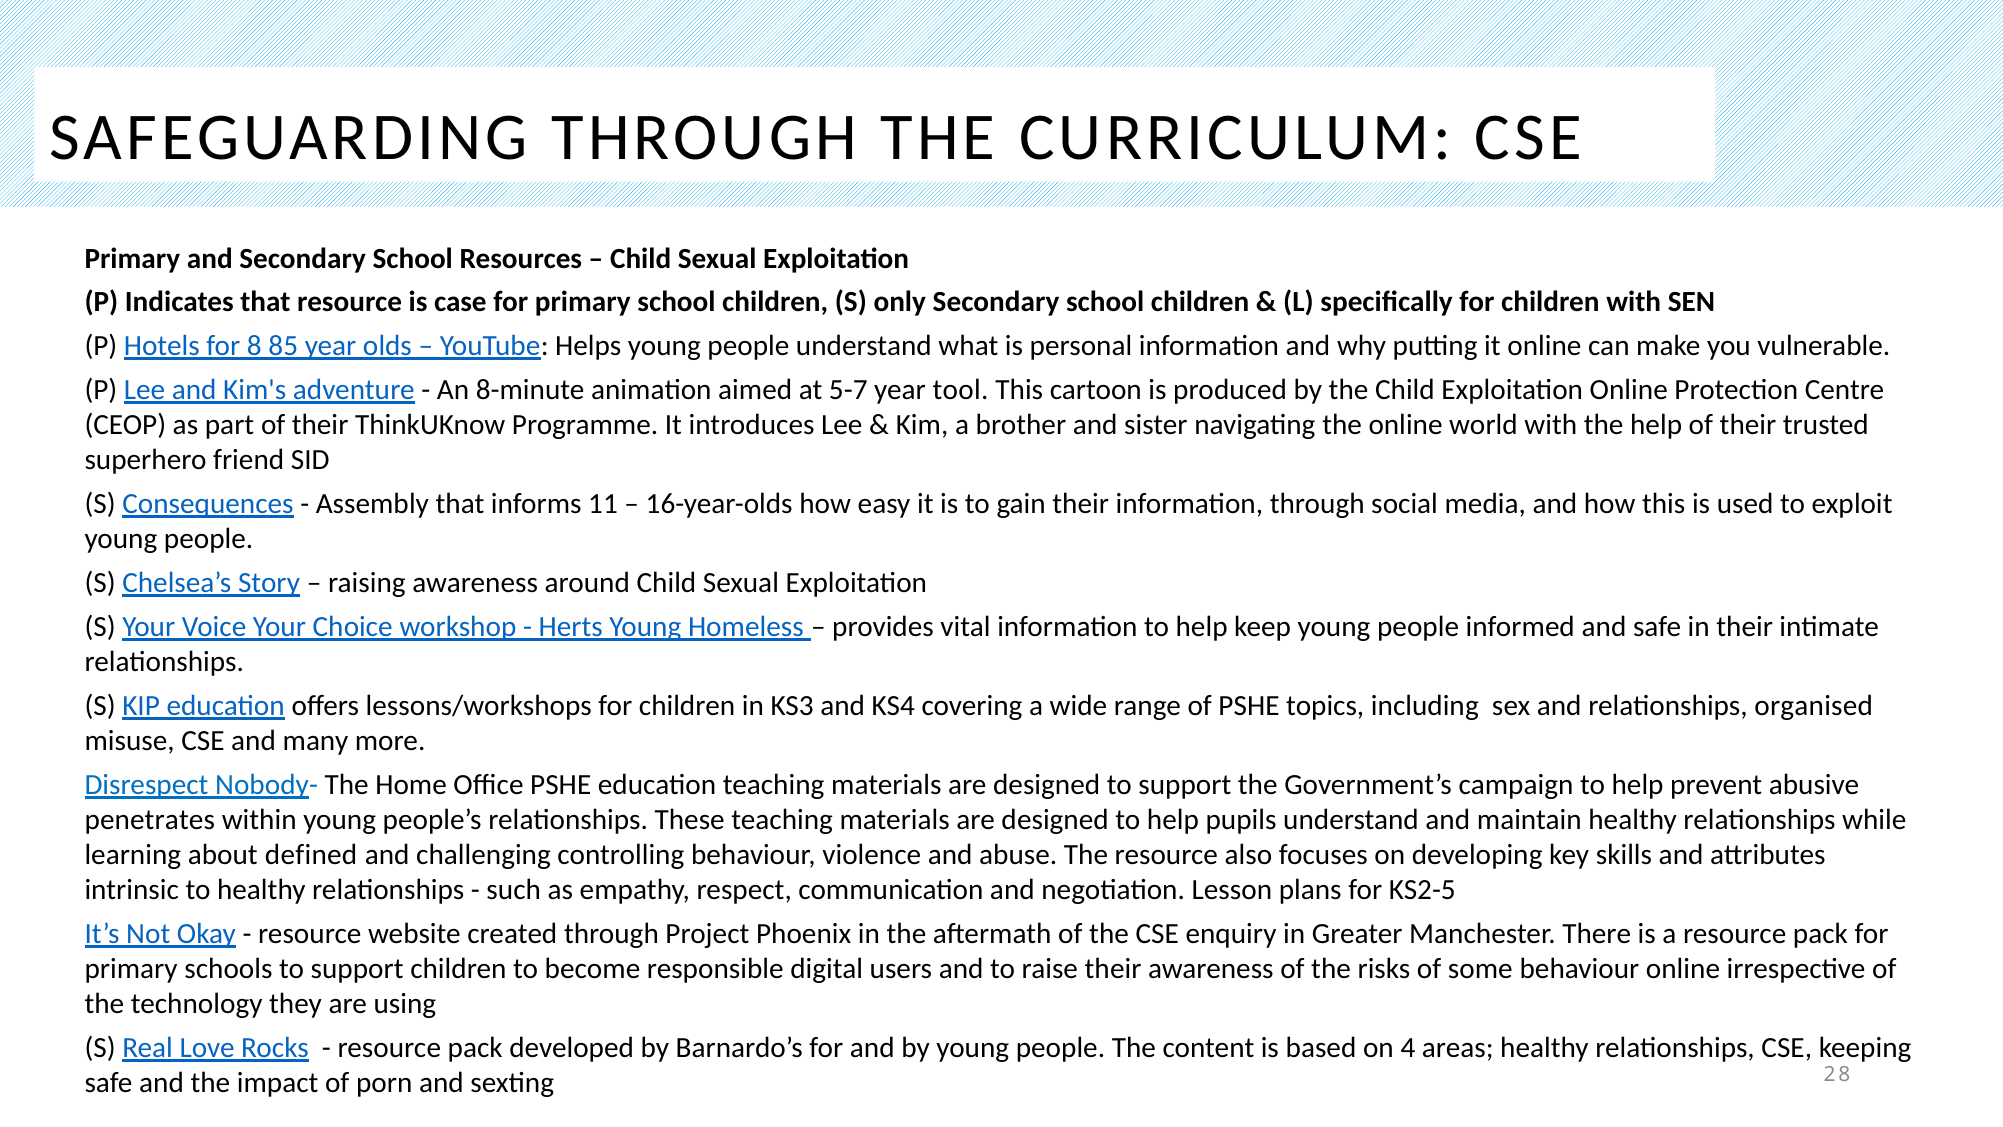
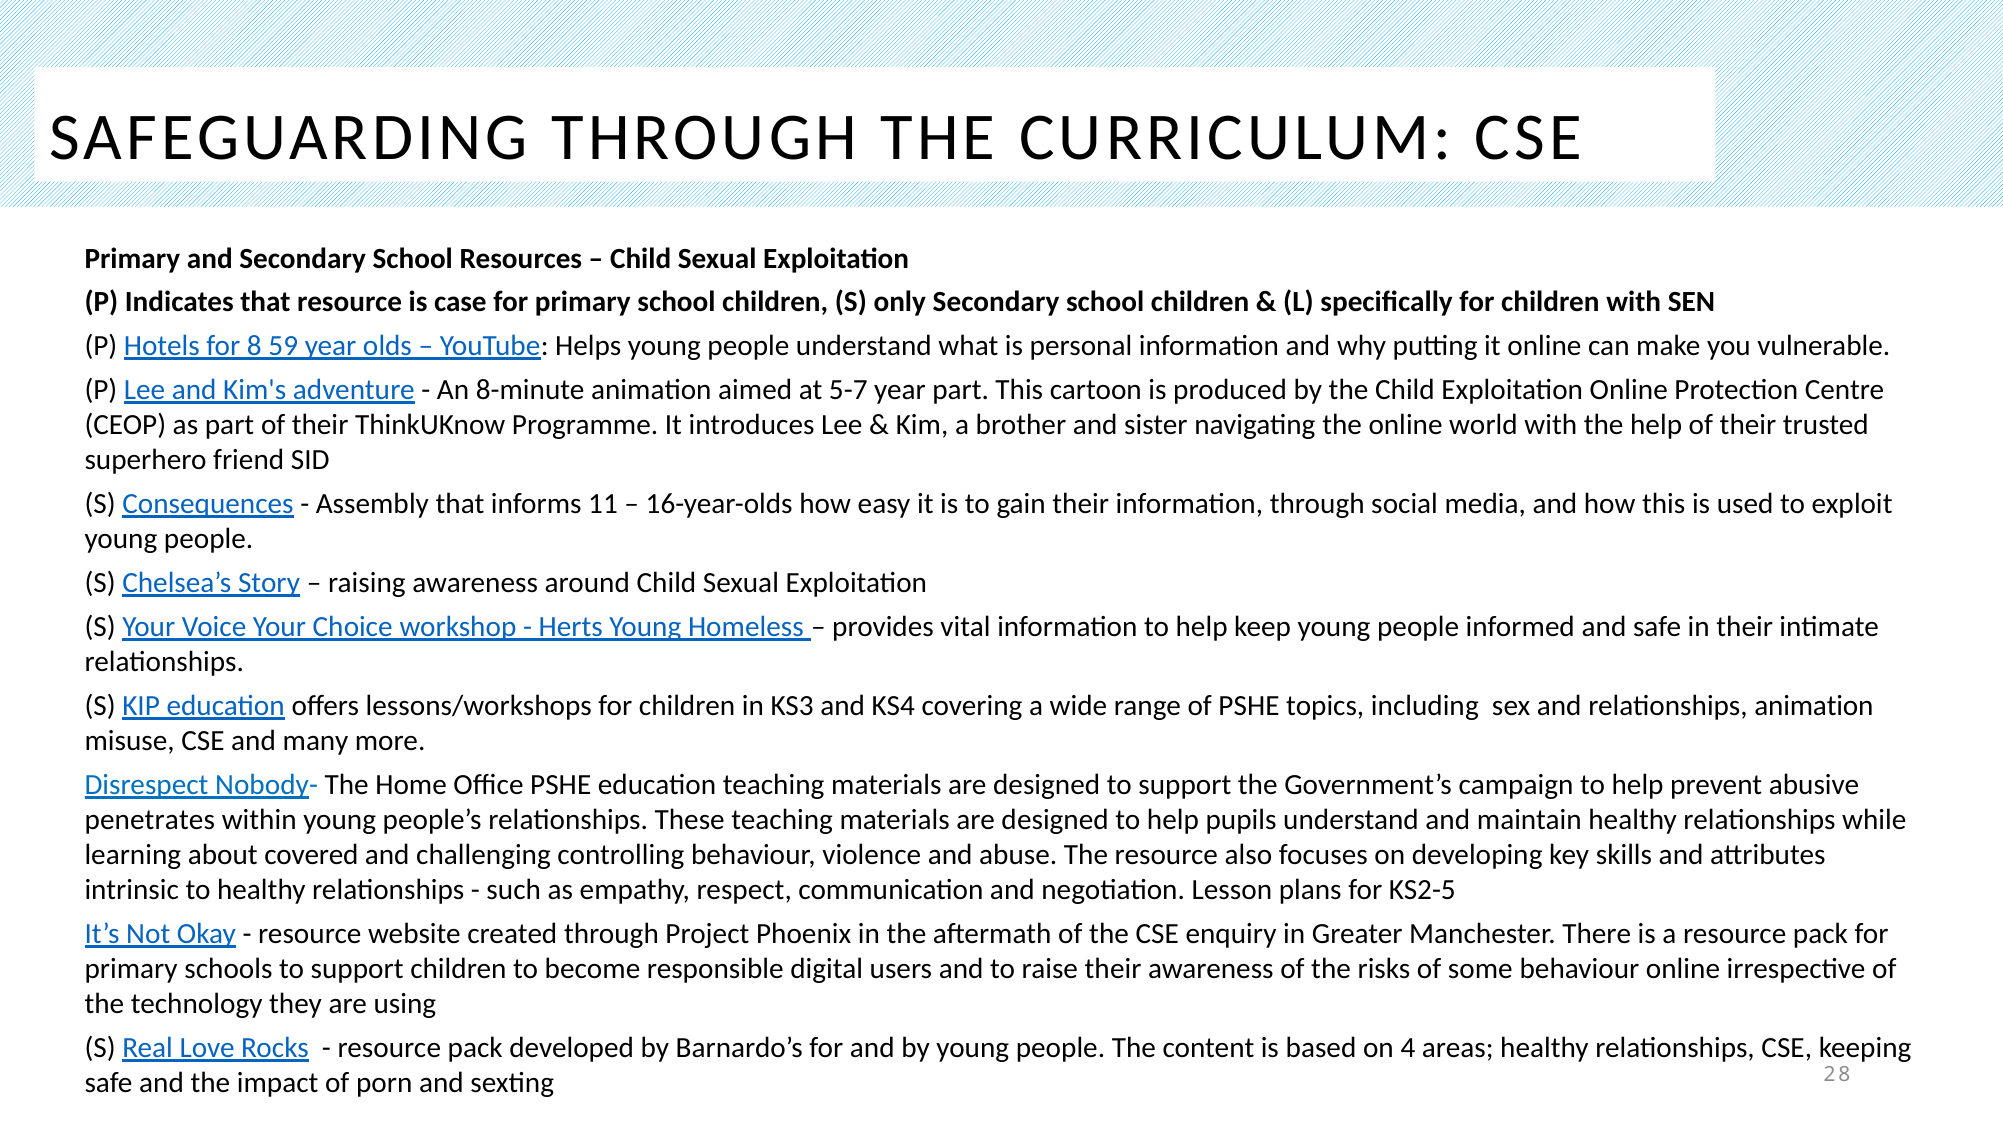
85: 85 -> 59
year tool: tool -> part
relationships organised: organised -> animation
defined: defined -> covered
